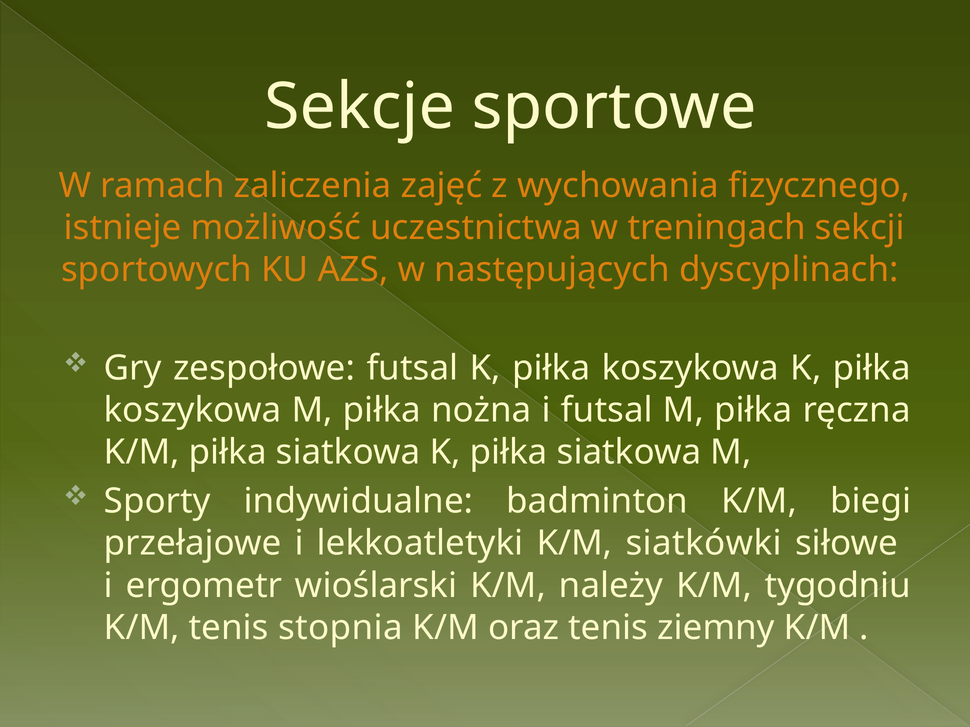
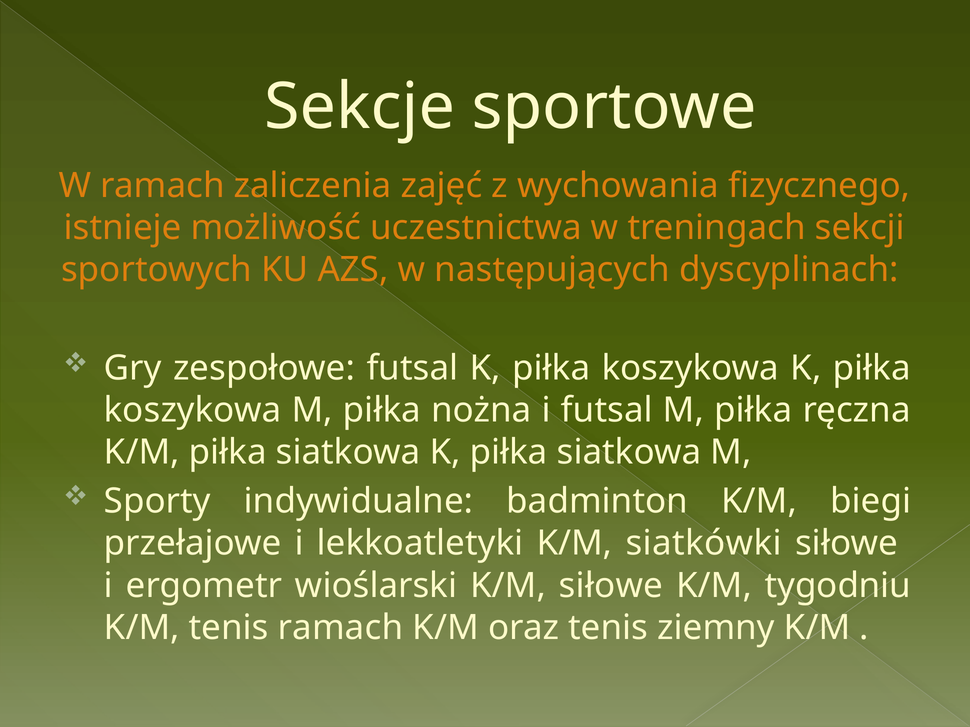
K/M należy: należy -> siłowe
tenis stopnia: stopnia -> ramach
